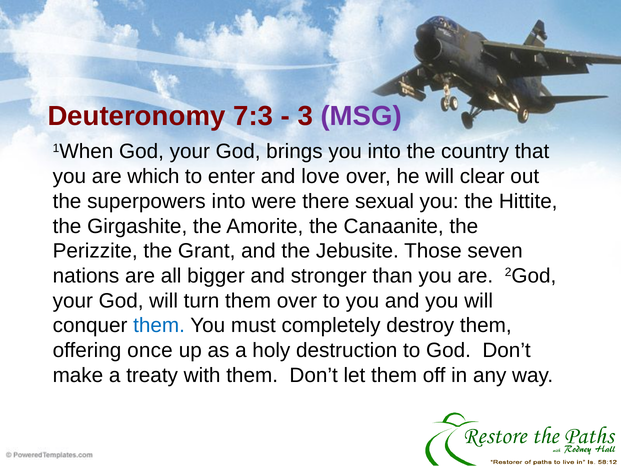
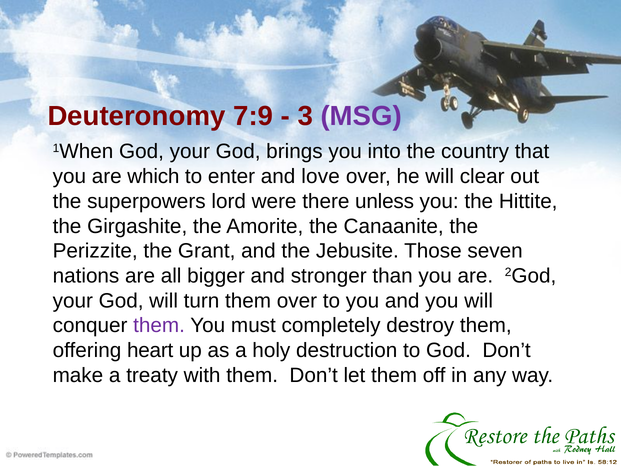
7:3: 7:3 -> 7:9
superpowers into: into -> lord
sexual: sexual -> unless
them at (159, 325) colour: blue -> purple
once: once -> heart
